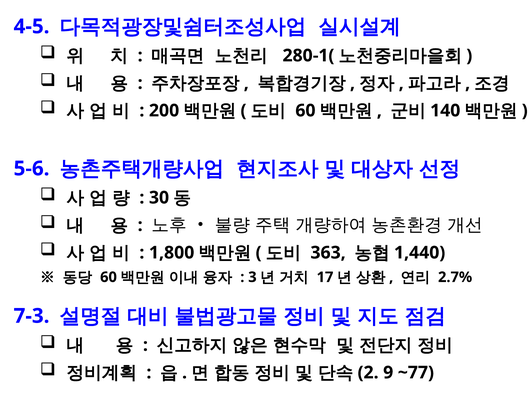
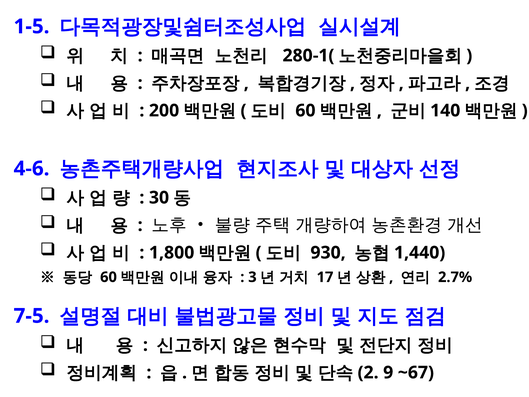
4-5: 4-5 -> 1-5
5-6: 5-6 -> 4-6
363: 363 -> 930
7-3: 7-3 -> 7-5
~77: ~77 -> ~67
